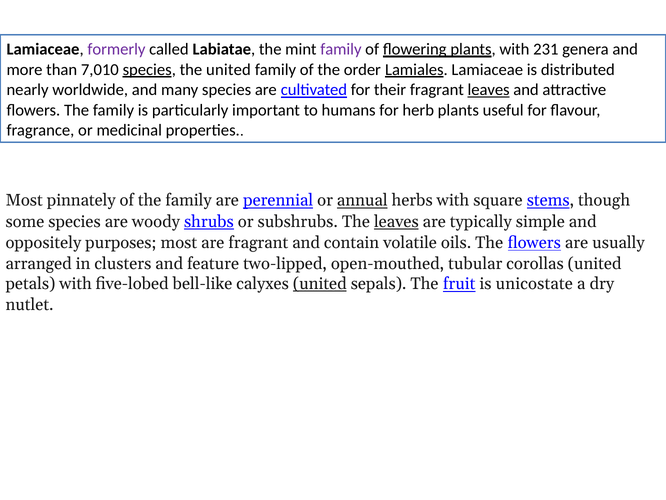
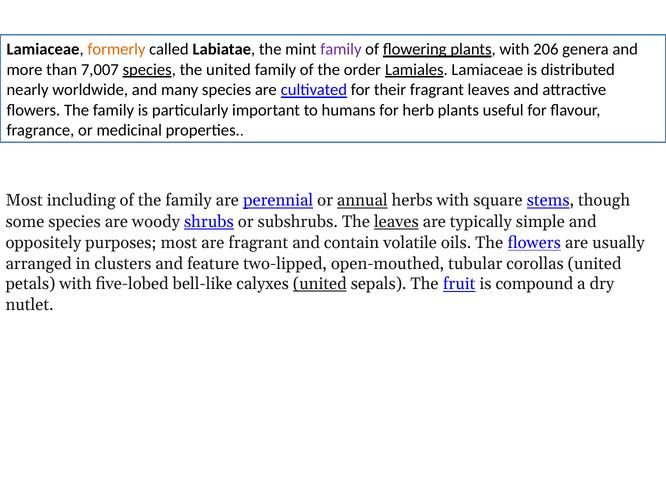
formerly colour: purple -> orange
231: 231 -> 206
7,010: 7,010 -> 7,007
leaves at (489, 90) underline: present -> none
pinnately: pinnately -> including
unicostate: unicostate -> compound
